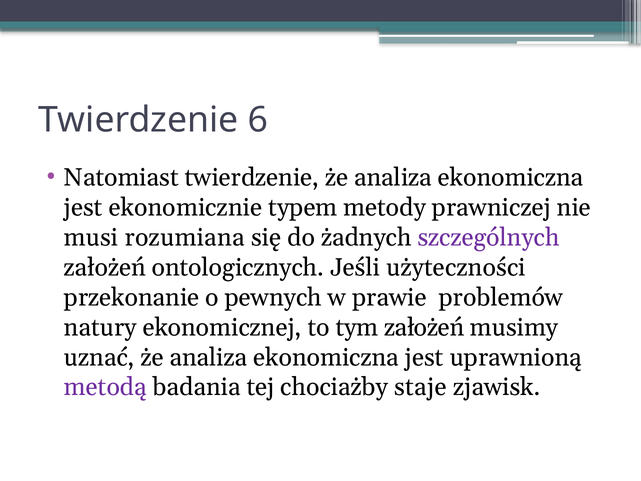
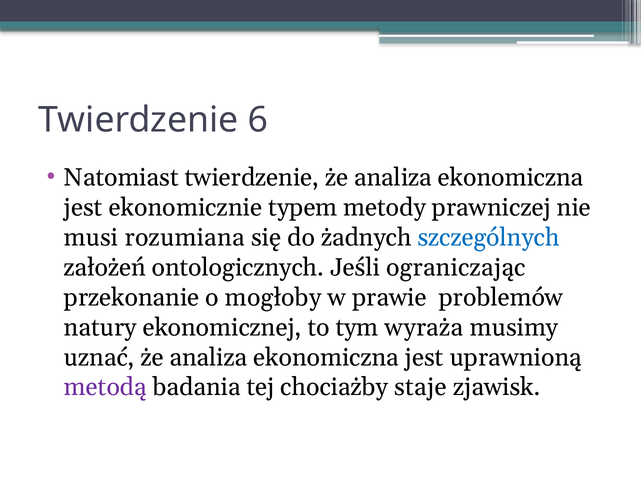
szczególnych colour: purple -> blue
użyteczności: użyteczności -> ograniczając
pewnych: pewnych -> mogłoby
tym założeń: założeń -> wyraża
